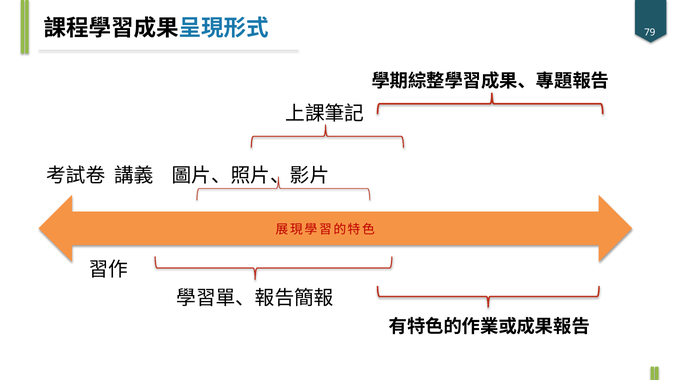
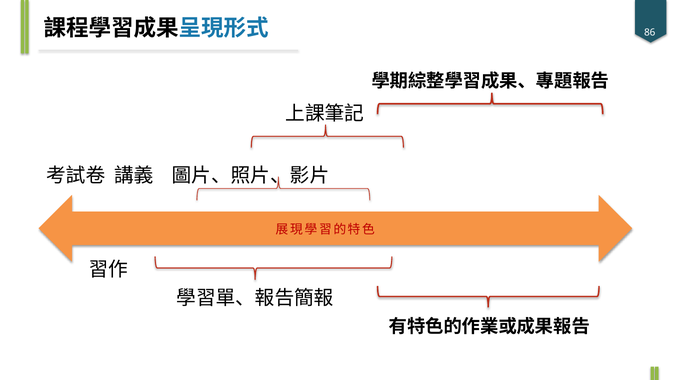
79: 79 -> 86
